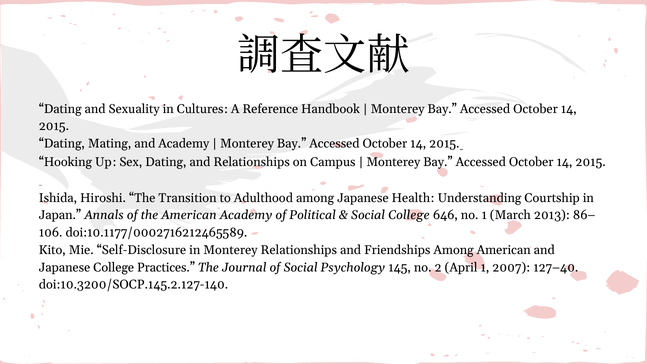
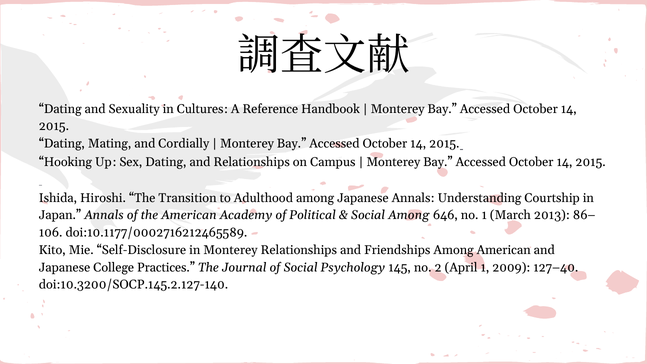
and Academy: Academy -> Cordially
Japanese Health: Health -> Annals
Social College: College -> Among
2007: 2007 -> 2009
